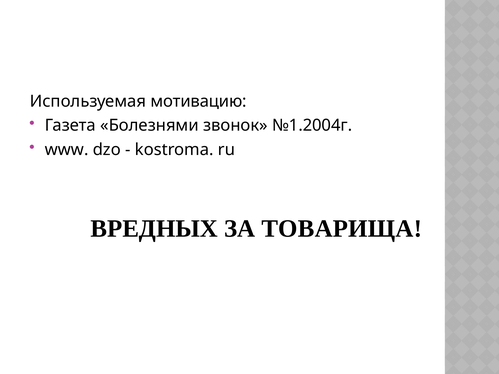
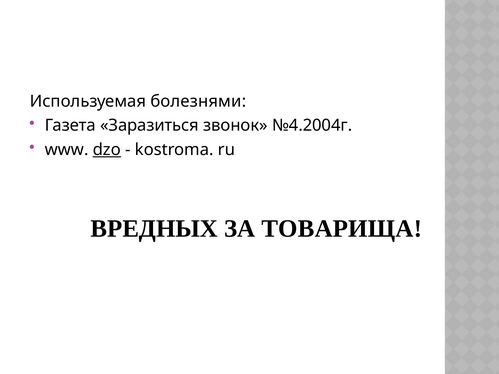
мотивацию: мотивацию -> болезнями
Болезнями: Болезнями -> Заразиться
№1.2004г: №1.2004г -> №4.2004г
dzo underline: none -> present
